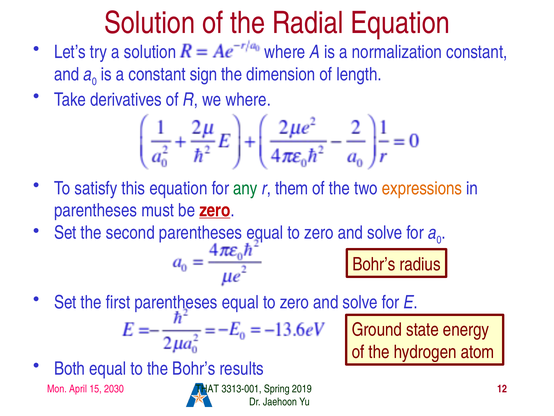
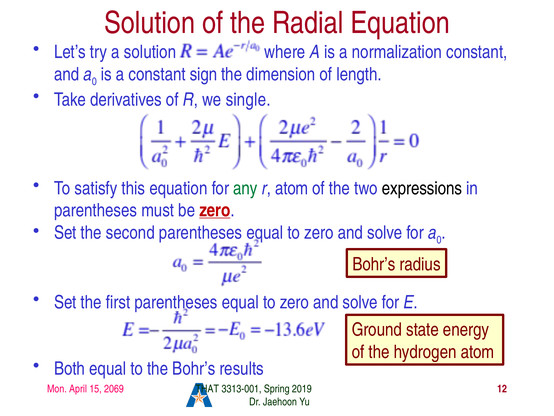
we where: where -> single
r them: them -> atom
expressions colour: orange -> black
2030: 2030 -> 2069
